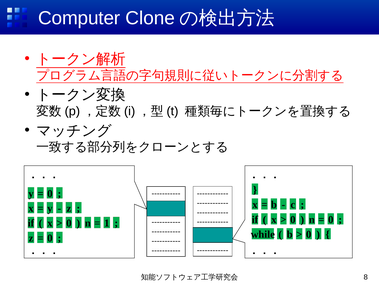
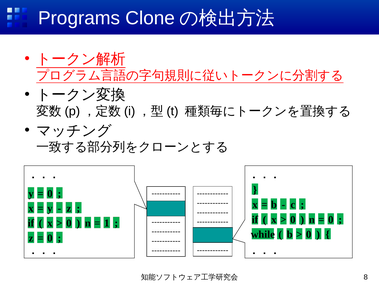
Computer: Computer -> Programs
